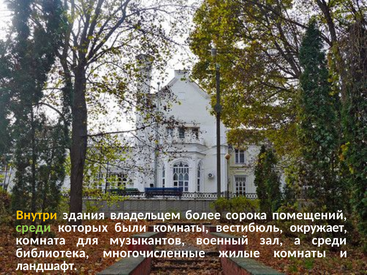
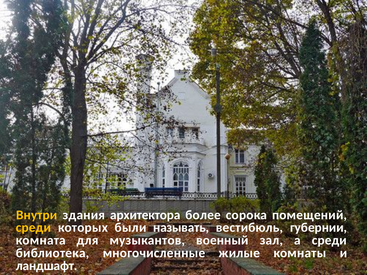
владельцем: владельцем -> архитектора
среди at (33, 228) colour: light green -> yellow
были комнаты: комнаты -> называть
окружает: окружает -> губернии
